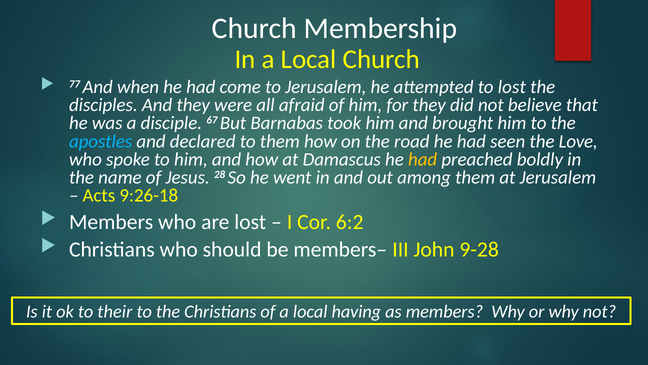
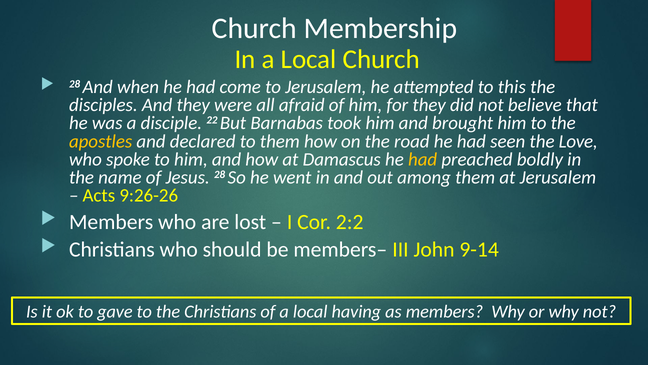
77 at (75, 84): 77 -> 28
to lost: lost -> this
67: 67 -> 22
apostles colour: light blue -> yellow
9:26-18: 9:26-18 -> 9:26-26
6:2: 6:2 -> 2:2
9-28: 9-28 -> 9-14
their: their -> gave
